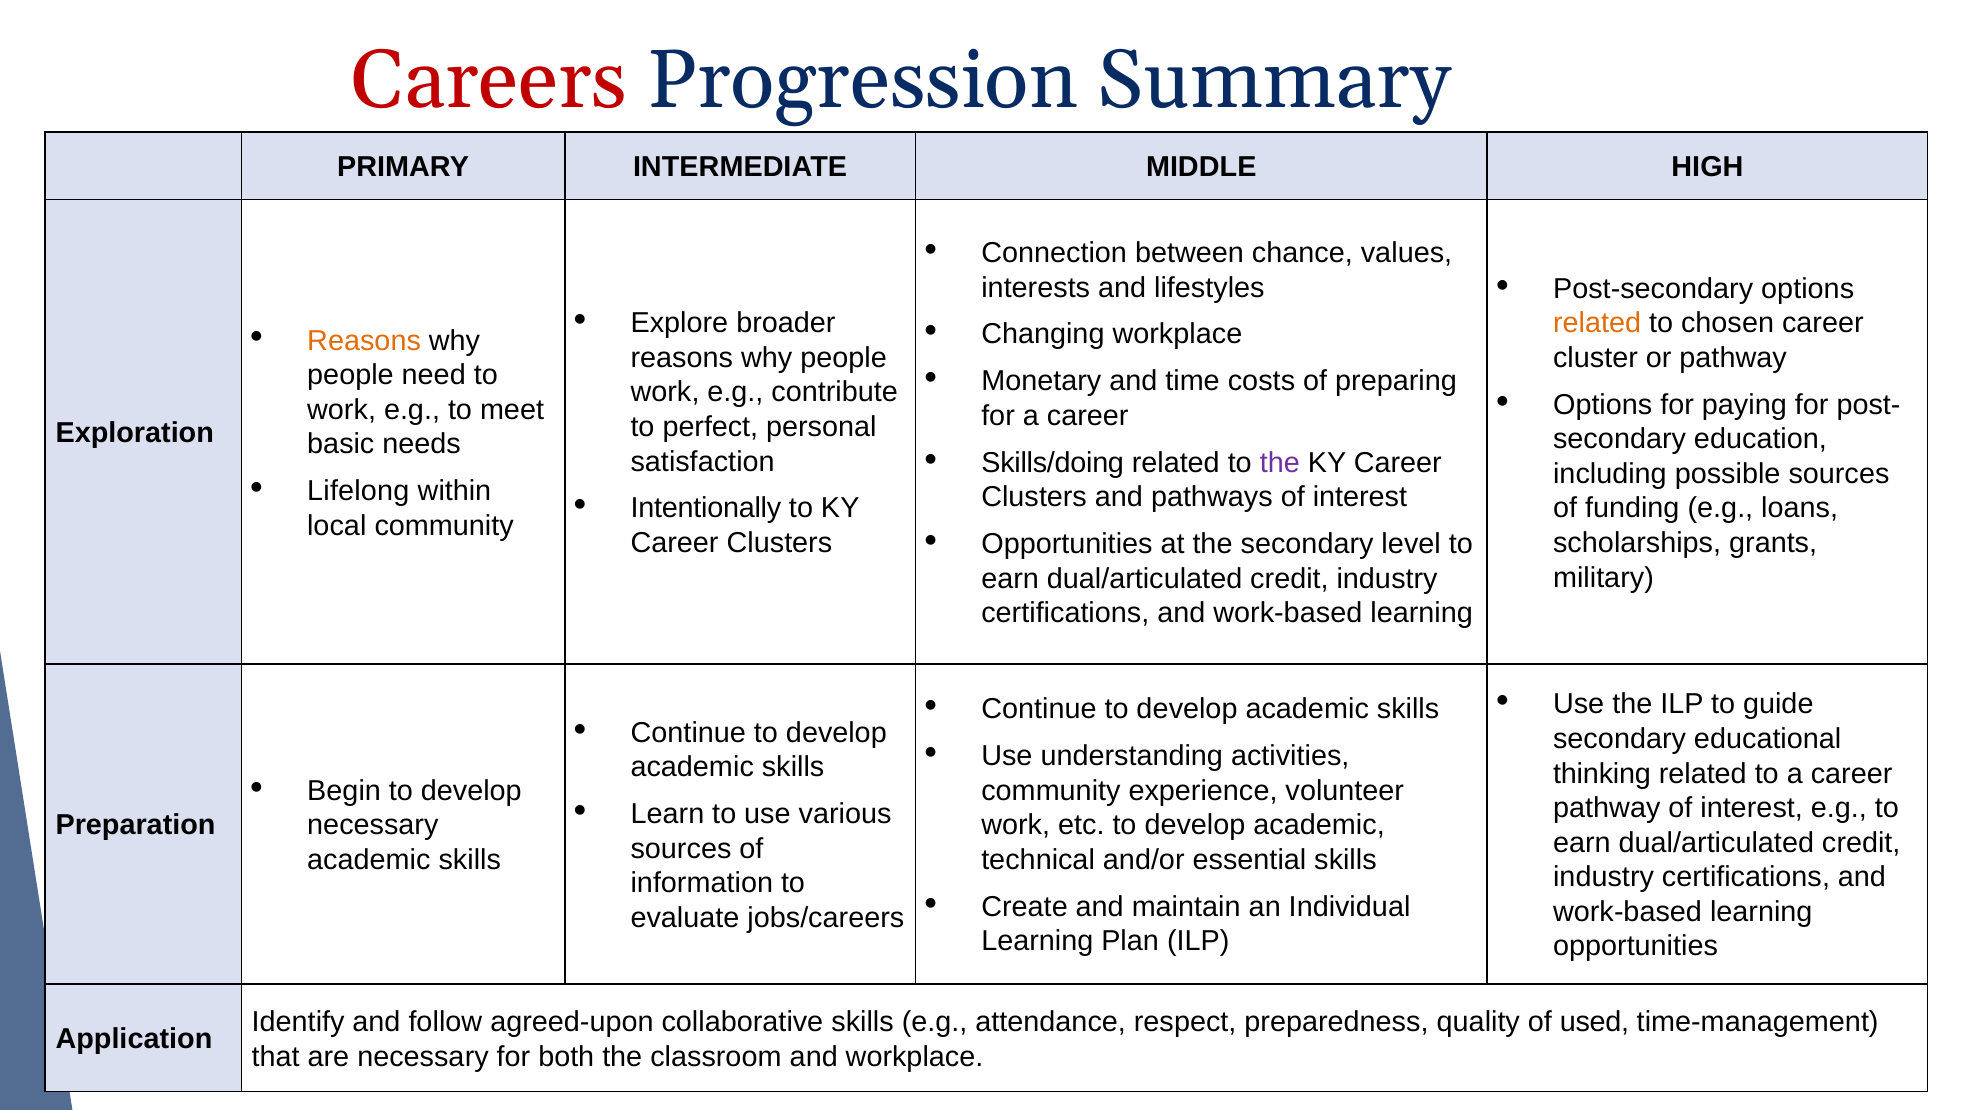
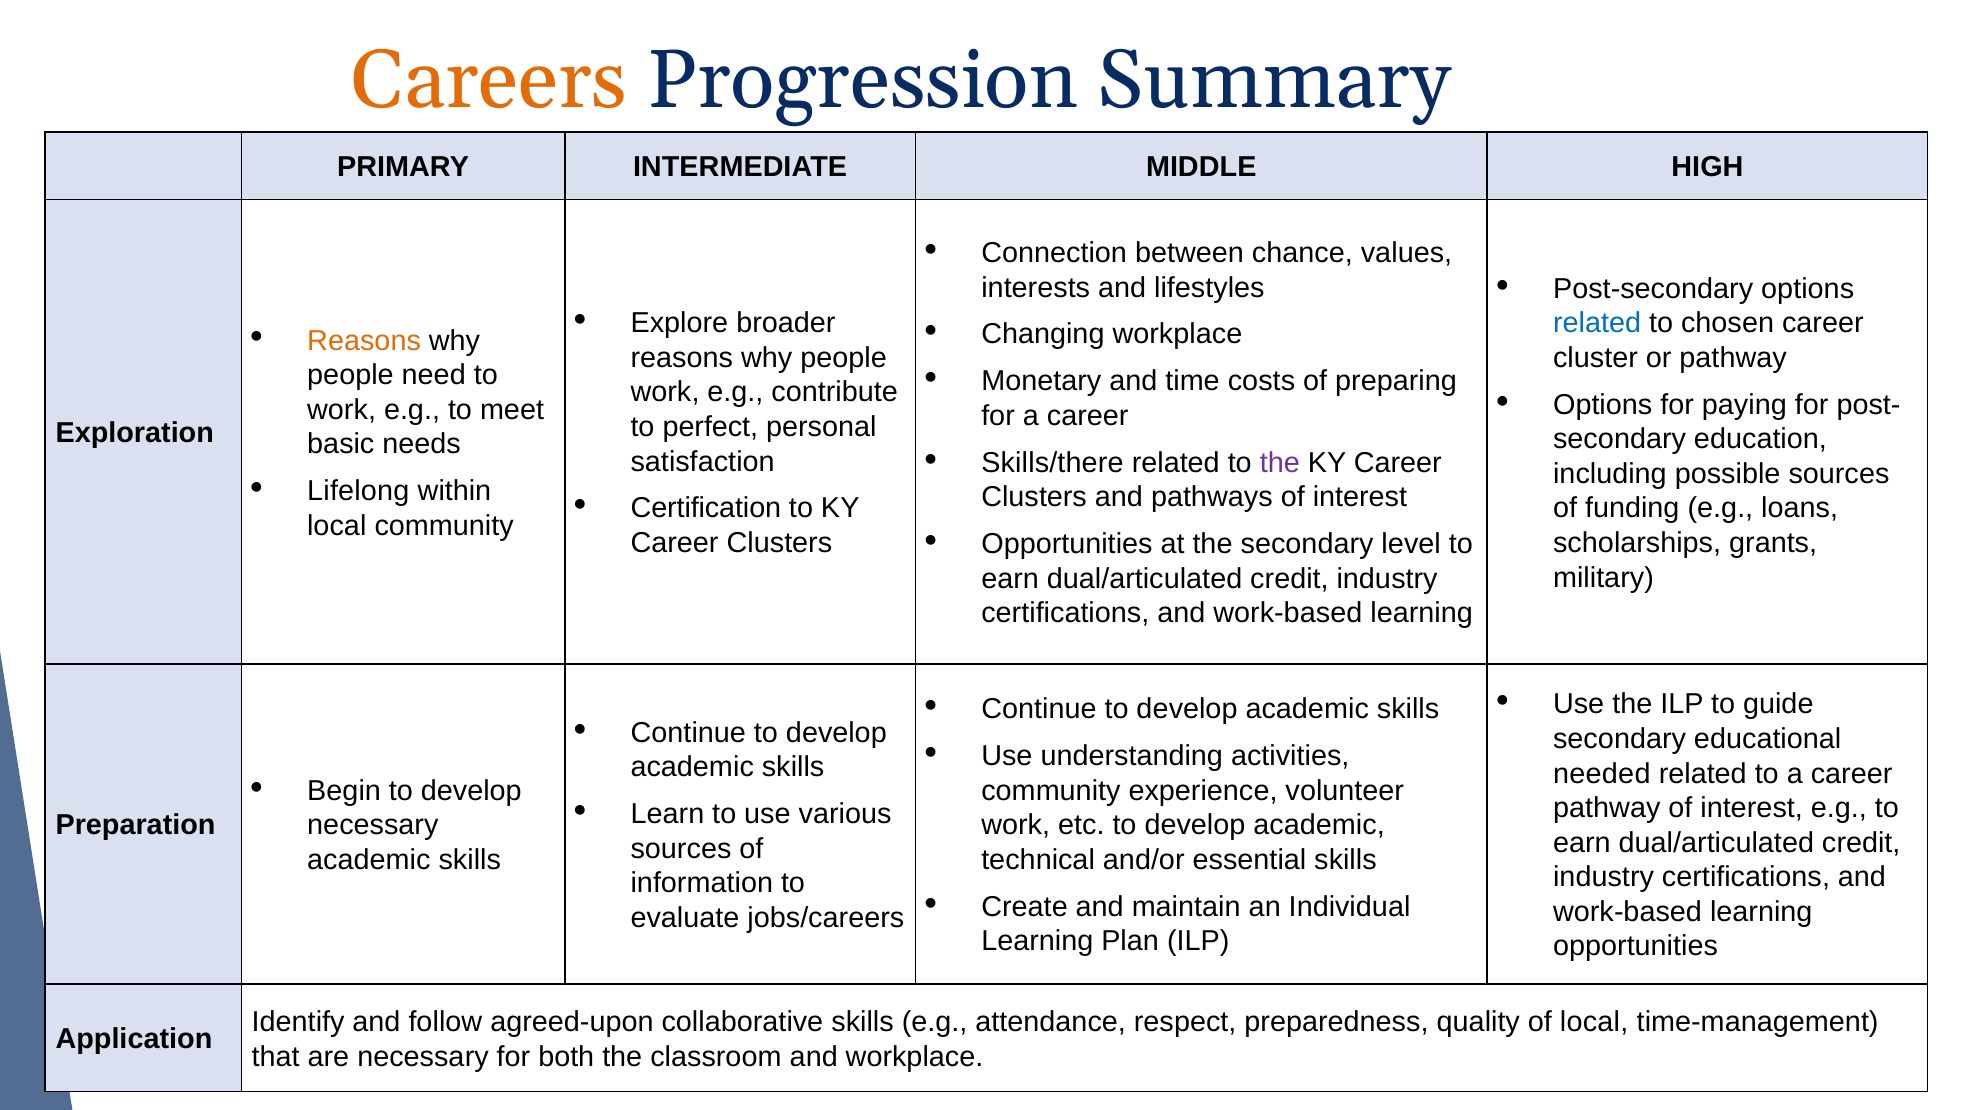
Careers colour: red -> orange
related at (1597, 323) colour: orange -> blue
Skills/doing: Skills/doing -> Skills/there
Intentionally: Intentionally -> Certification
thinking: thinking -> needed
of used: used -> local
